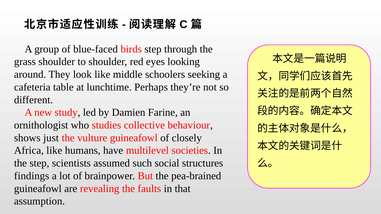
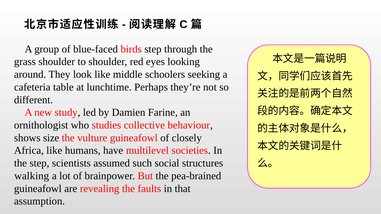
just: just -> size
findings: findings -> walking
